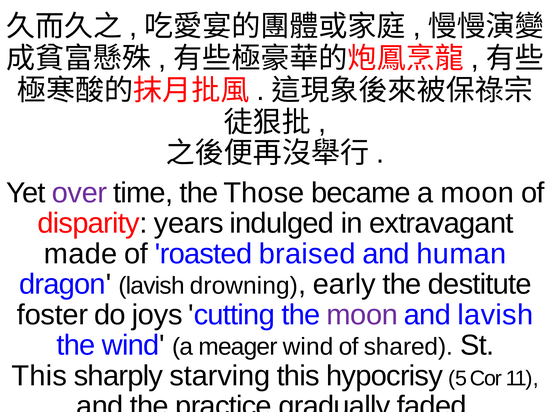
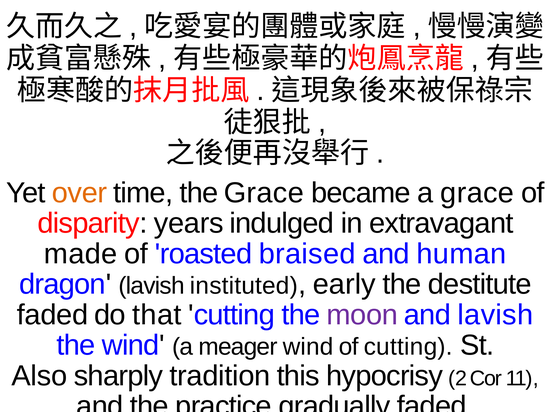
over colour: purple -> orange
the Those: Those -> Grace
a moon: moon -> grace
drowning: drowning -> instituted
foster at (53, 315): foster -> faded
joys: joys -> that
of shared: shared -> cutting
This at (39, 376): This -> Also
starving: starving -> tradition
5: 5 -> 2
